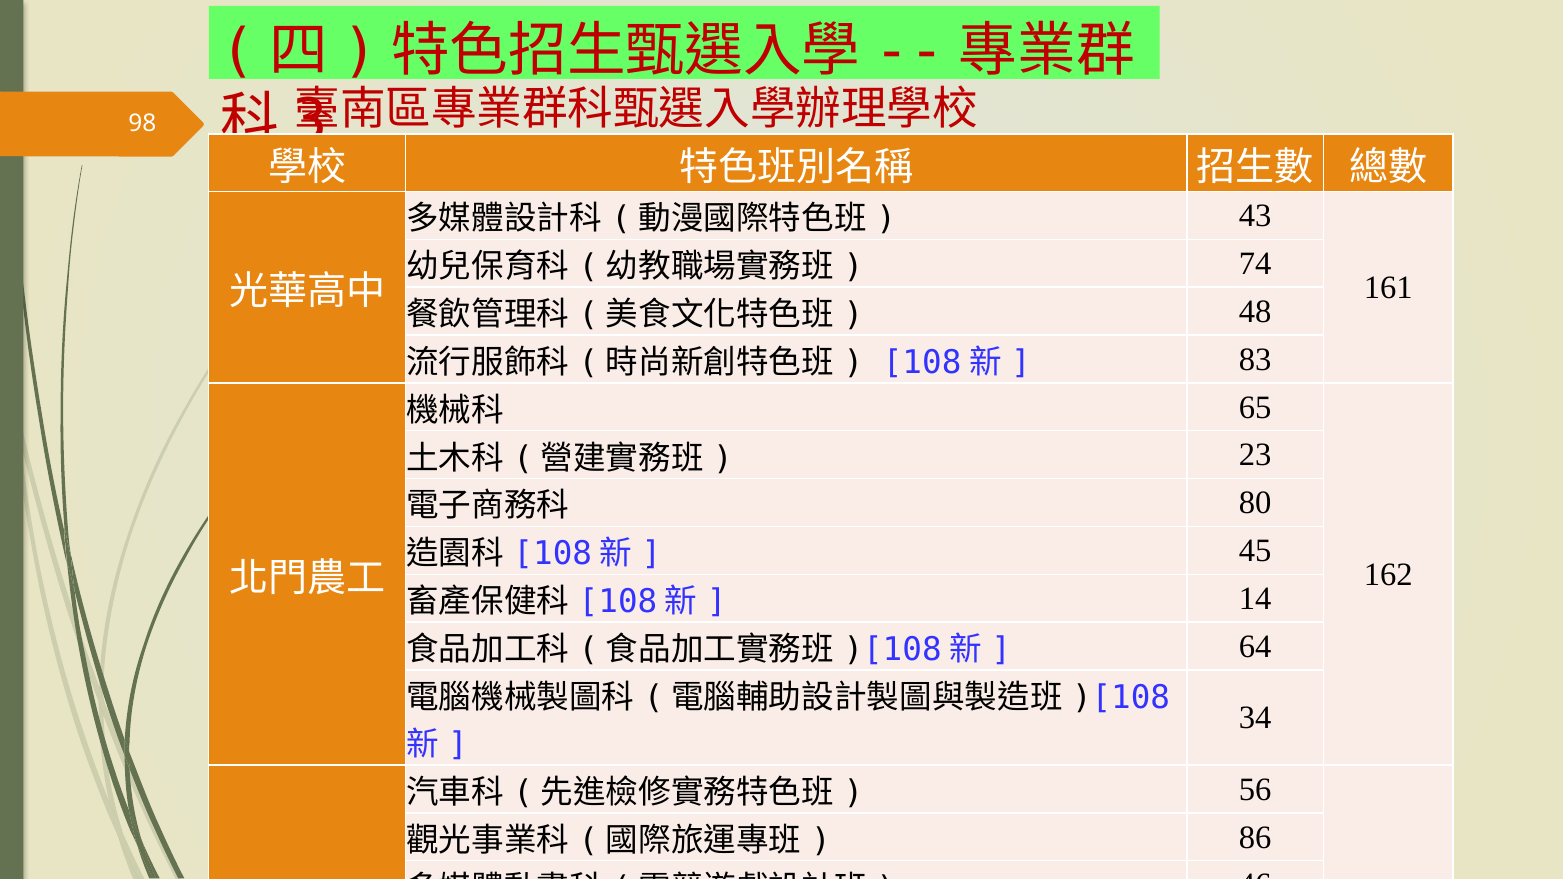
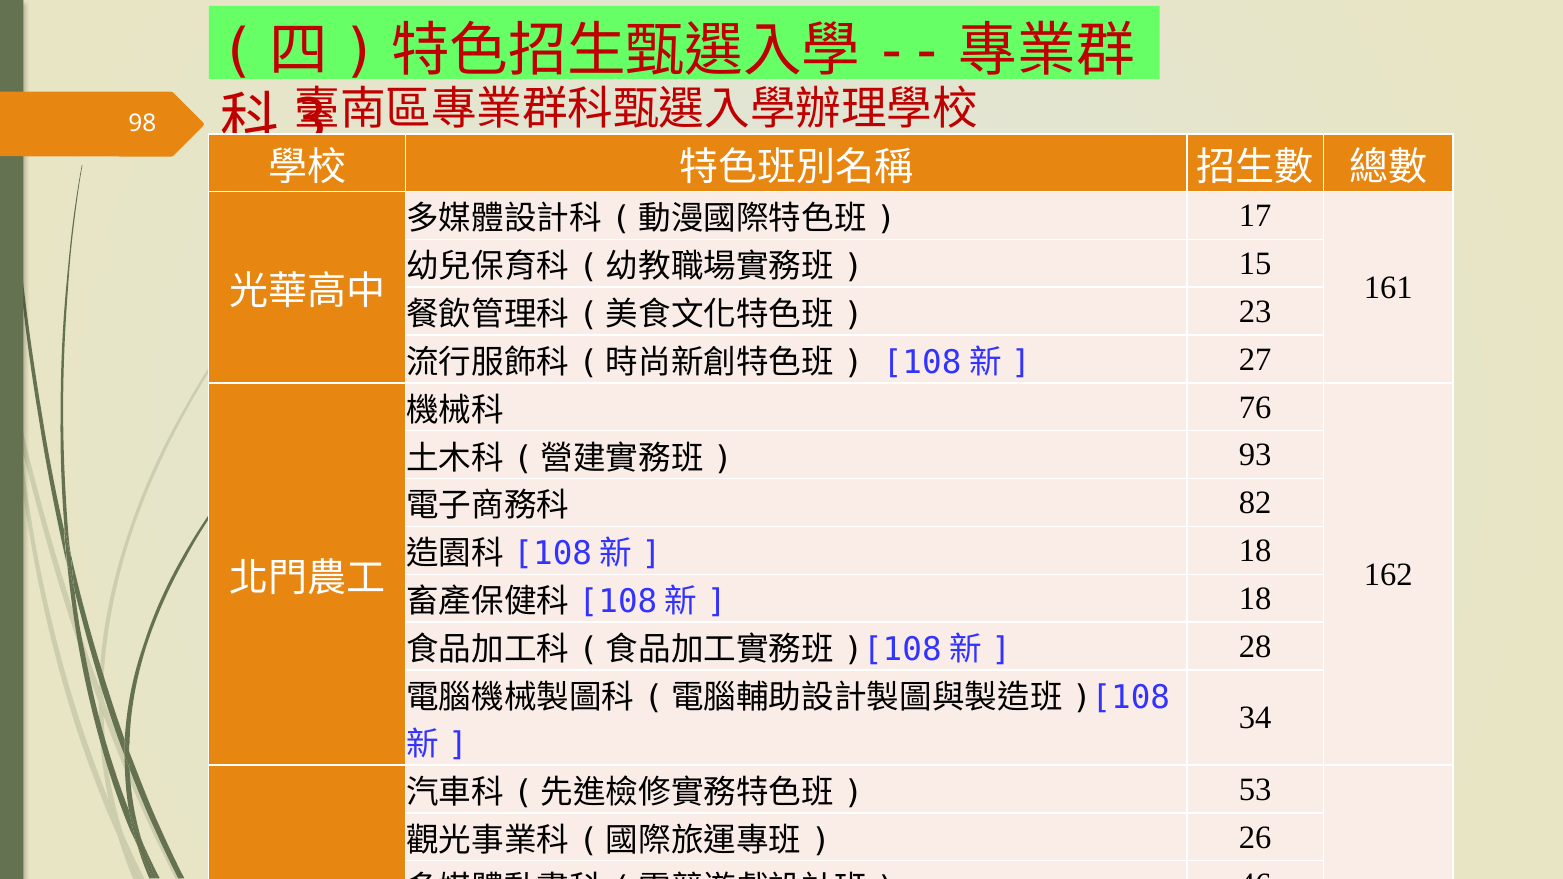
43: 43 -> 17
74: 74 -> 15
48: 48 -> 23
83: 83 -> 27
65: 65 -> 76
23: 23 -> 93
80: 80 -> 82
45 at (1255, 551): 45 -> 18
14 at (1255, 599): 14 -> 18
64: 64 -> 28
56: 56 -> 53
86: 86 -> 26
